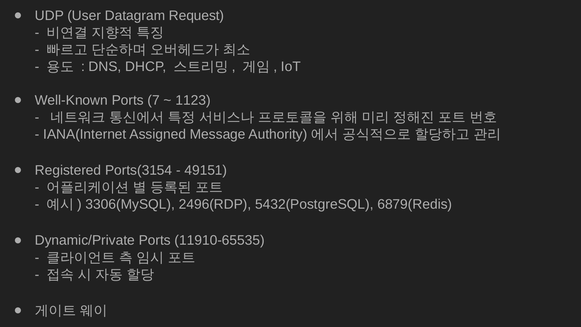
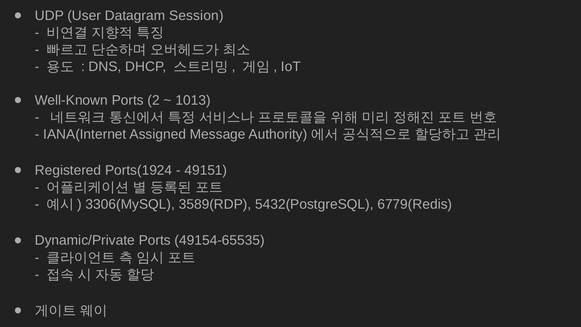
Request: Request -> Session
7: 7 -> 2
1123: 1123 -> 1013
Ports(3154: Ports(3154 -> Ports(1924
2496(RDP: 2496(RDP -> 3589(RDP
6879(Redis: 6879(Redis -> 6779(Redis
11910-65535: 11910-65535 -> 49154-65535
